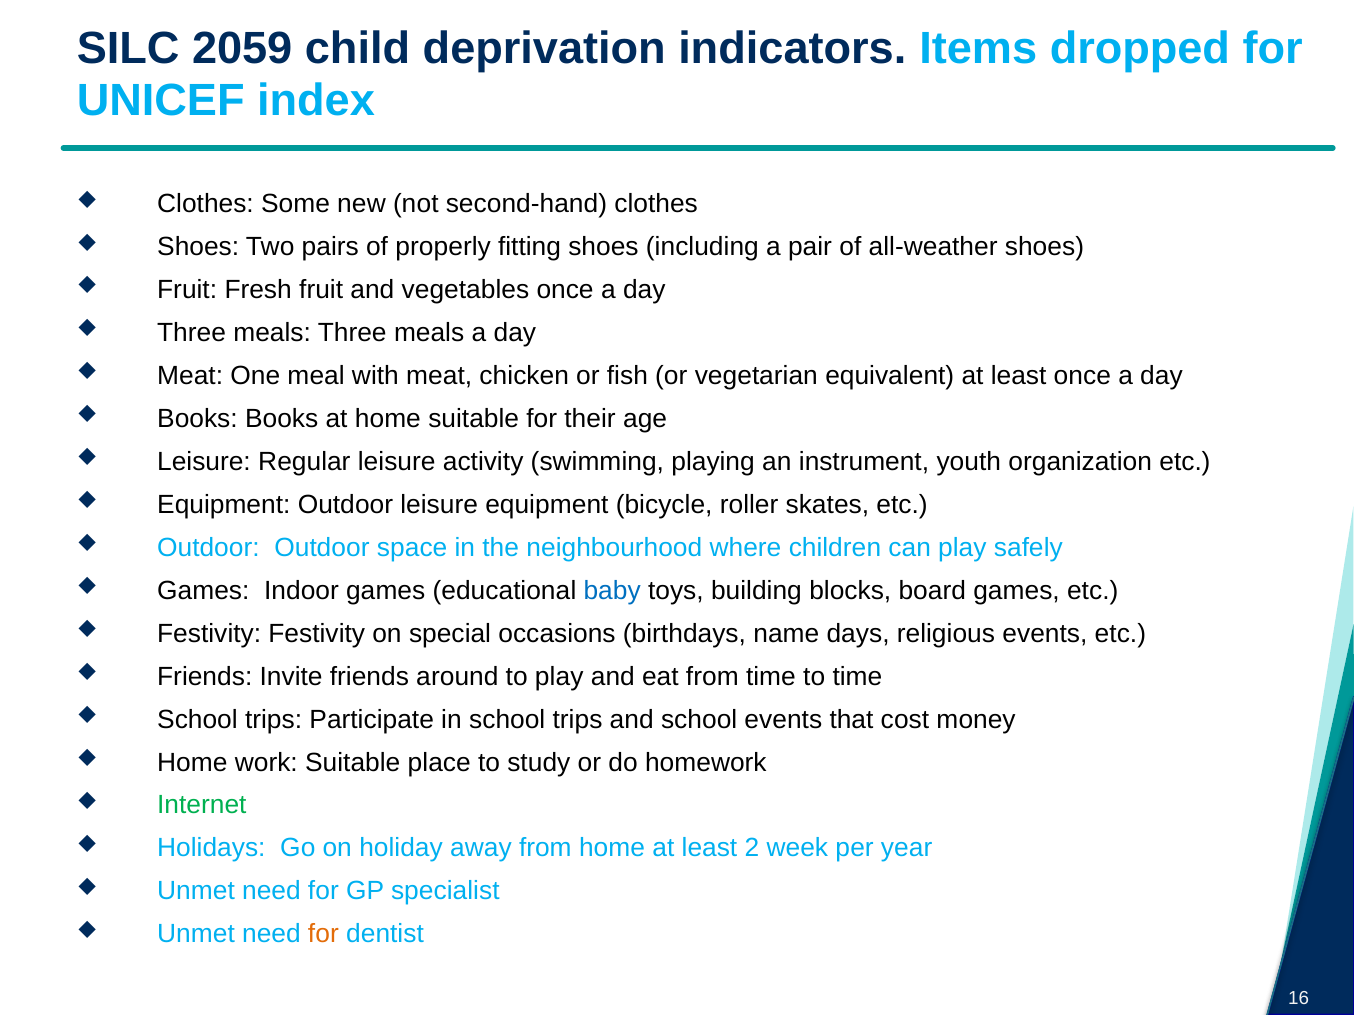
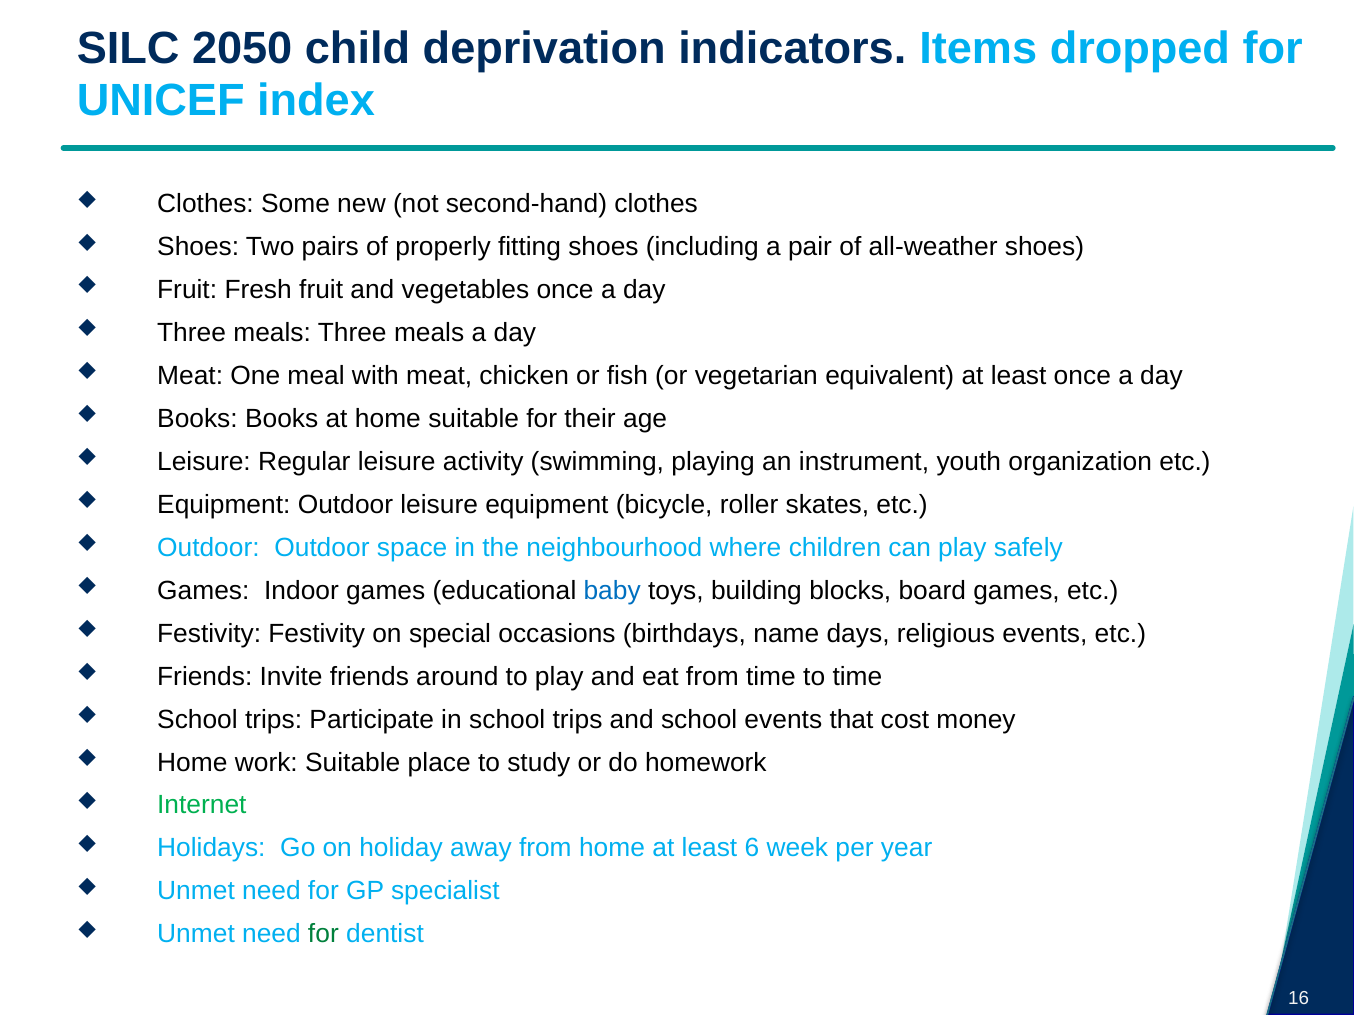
2059: 2059 -> 2050
2: 2 -> 6
for at (323, 935) colour: orange -> green
